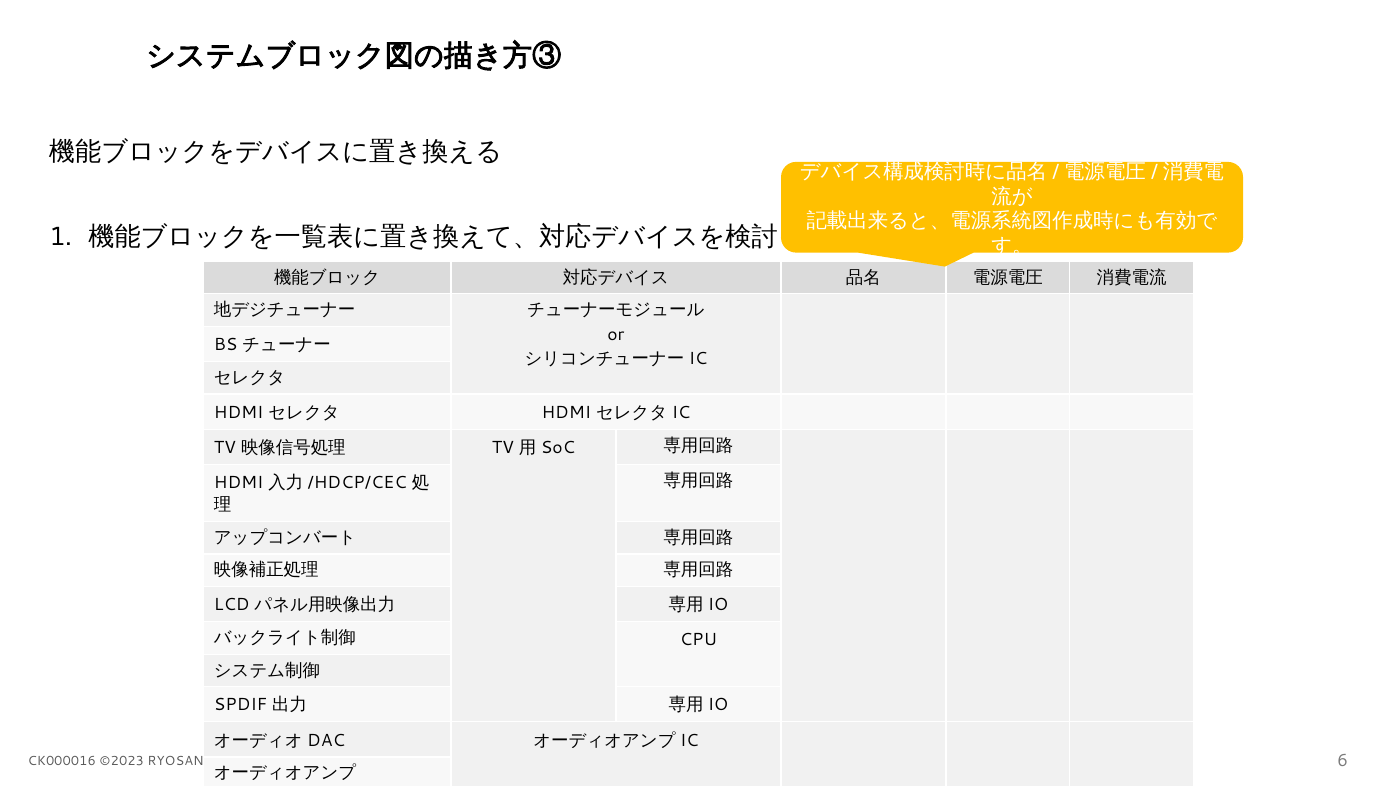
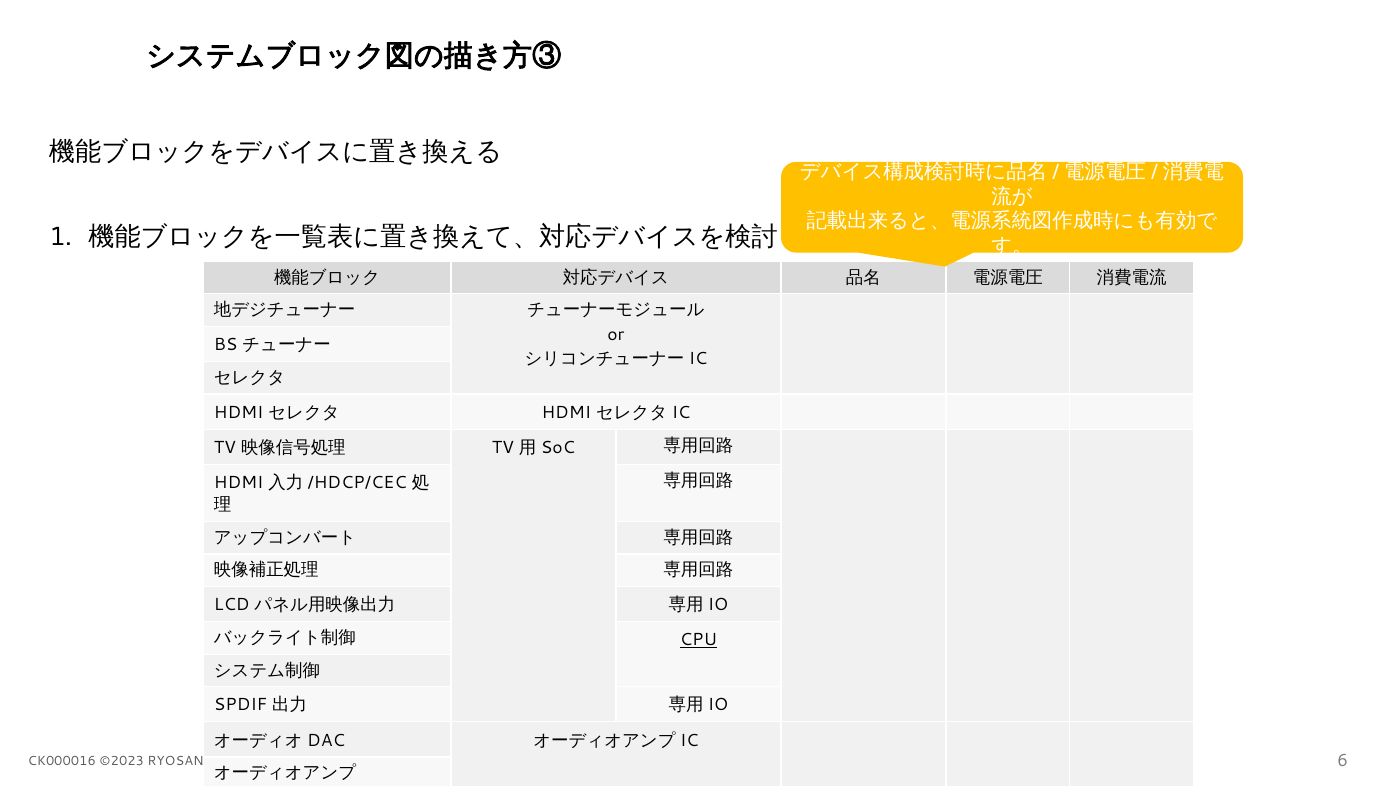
CPU underline: none -> present
